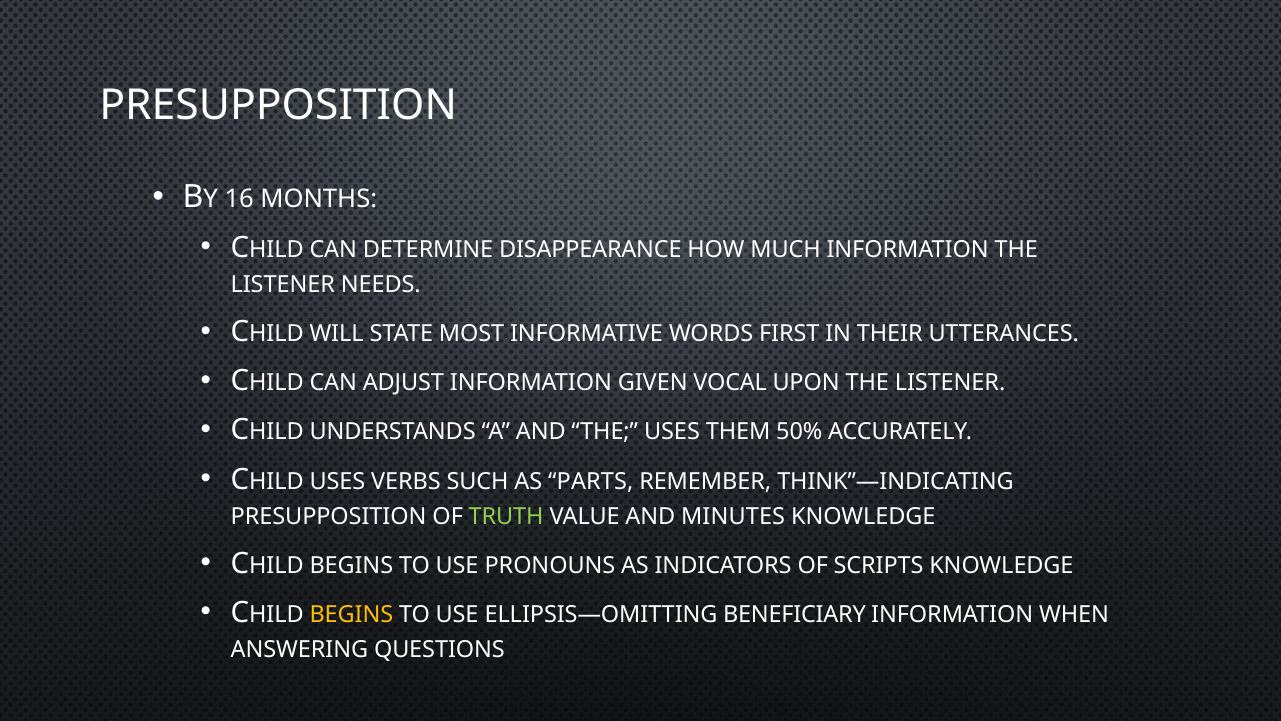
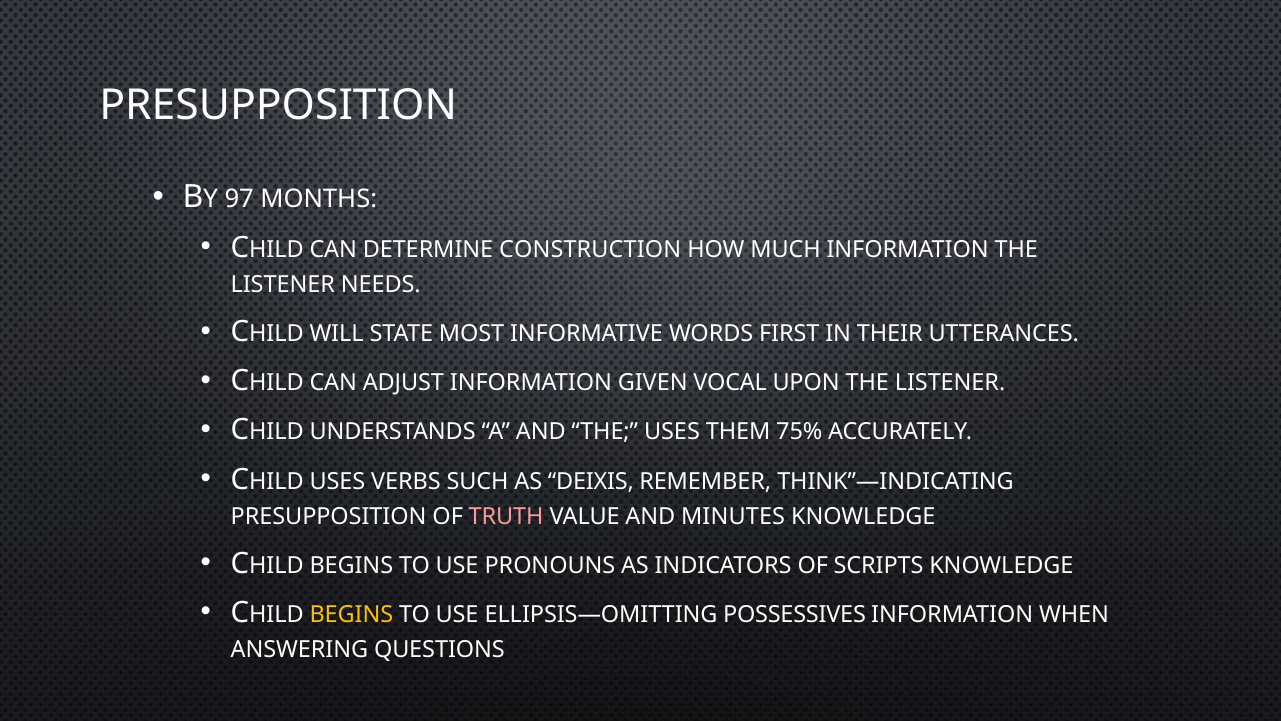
16: 16 -> 97
DISAPPEARANCE: DISAPPEARANCE -> CONSTRUCTION
50%: 50% -> 75%
PARTS: PARTS -> DEIXIS
TRUTH colour: light green -> pink
BENEFICIARY: BENEFICIARY -> POSSESSIVES
